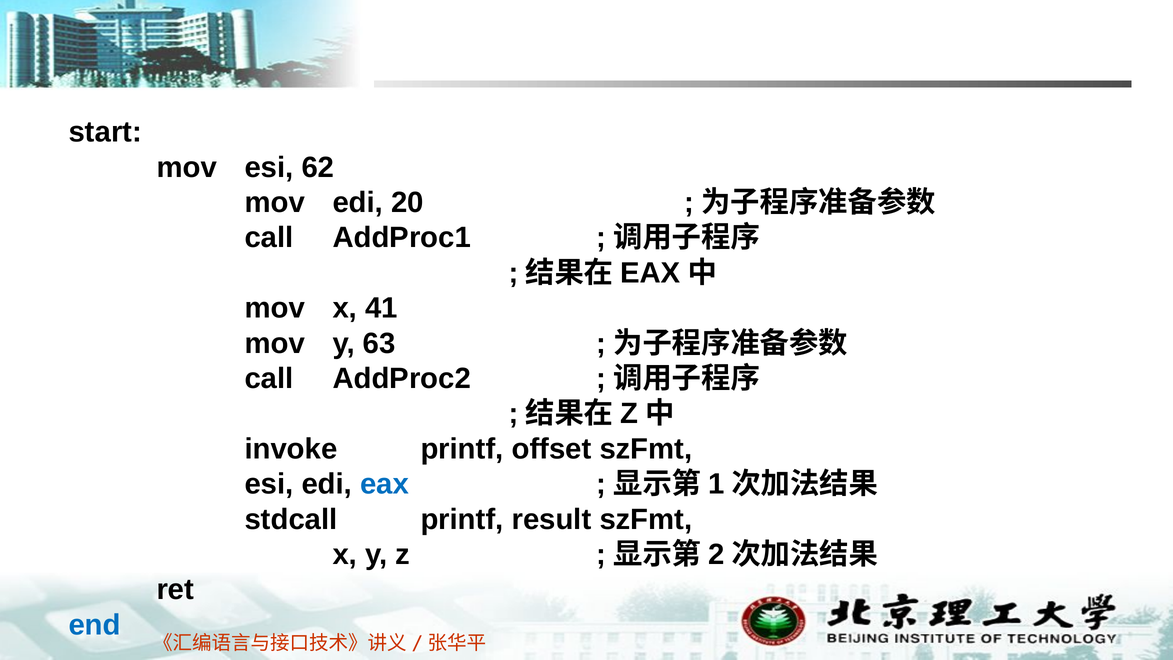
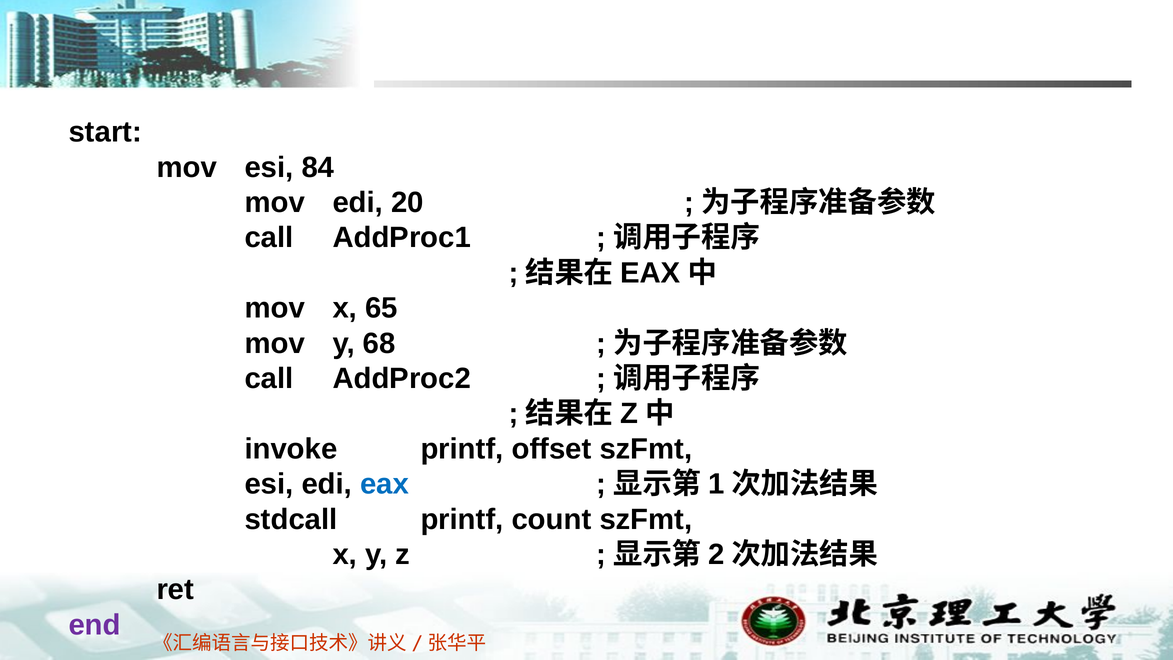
62: 62 -> 84
41: 41 -> 65
63: 63 -> 68
result: result -> count
end colour: blue -> purple
